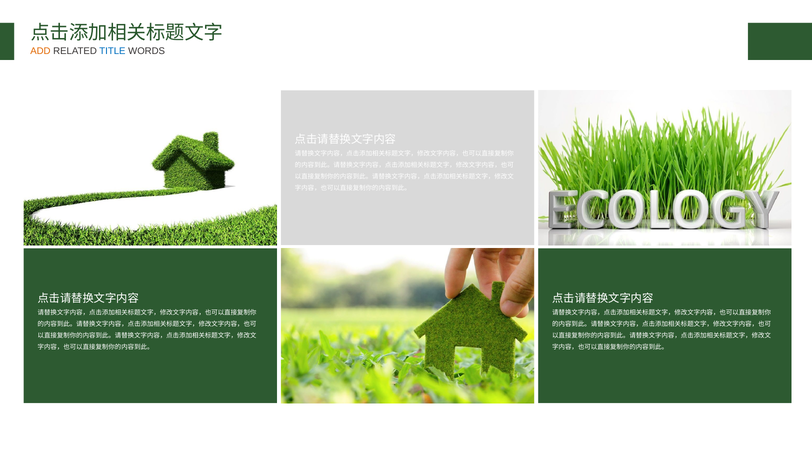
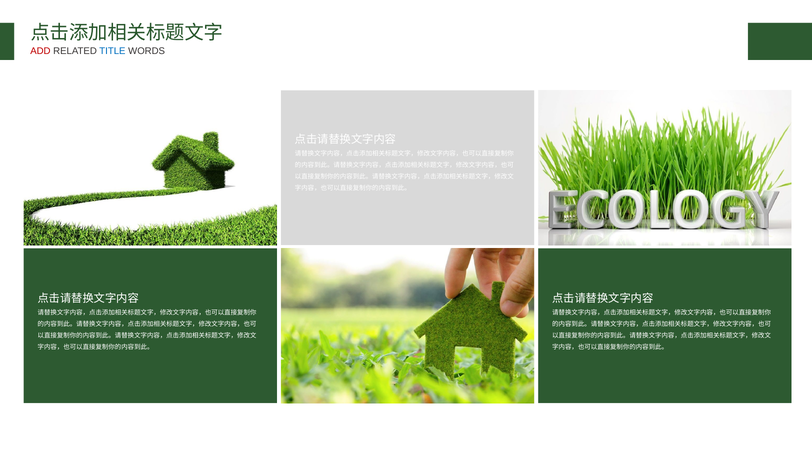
ADD colour: orange -> red
